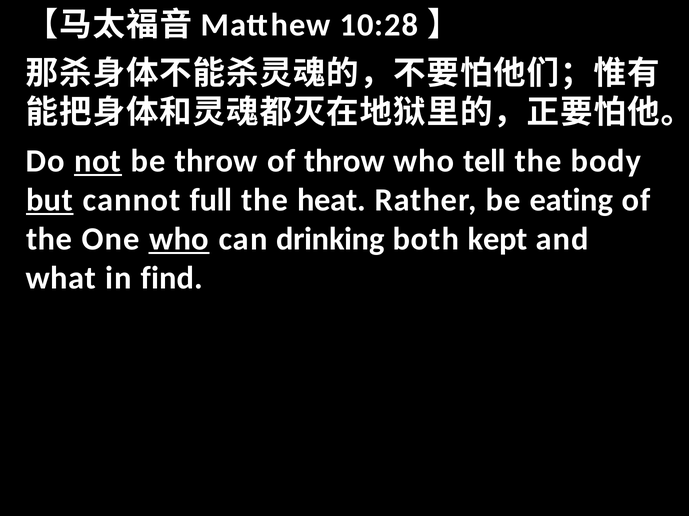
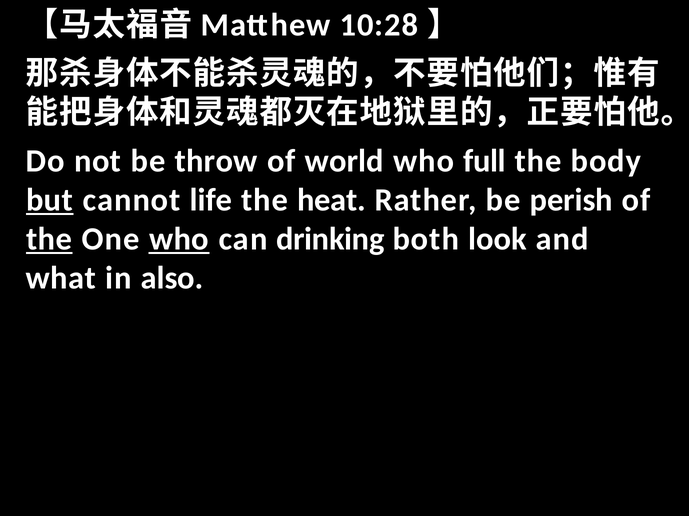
not underline: present -> none
of throw: throw -> world
tell: tell -> full
full: full -> life
eating: eating -> perish
the at (49, 240) underline: none -> present
kept: kept -> look
find: find -> also
